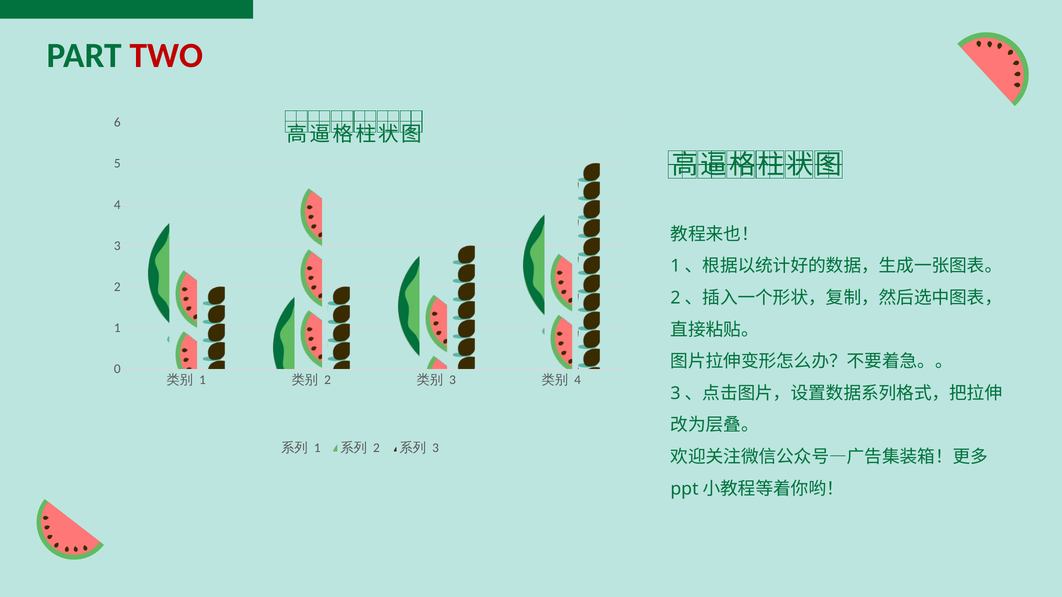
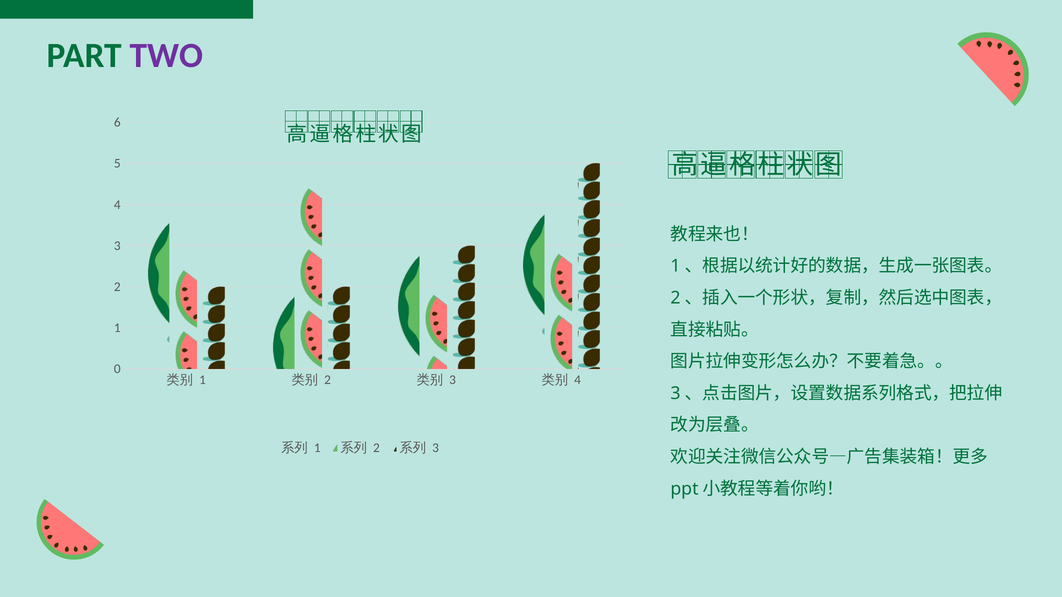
TWO colour: red -> purple
